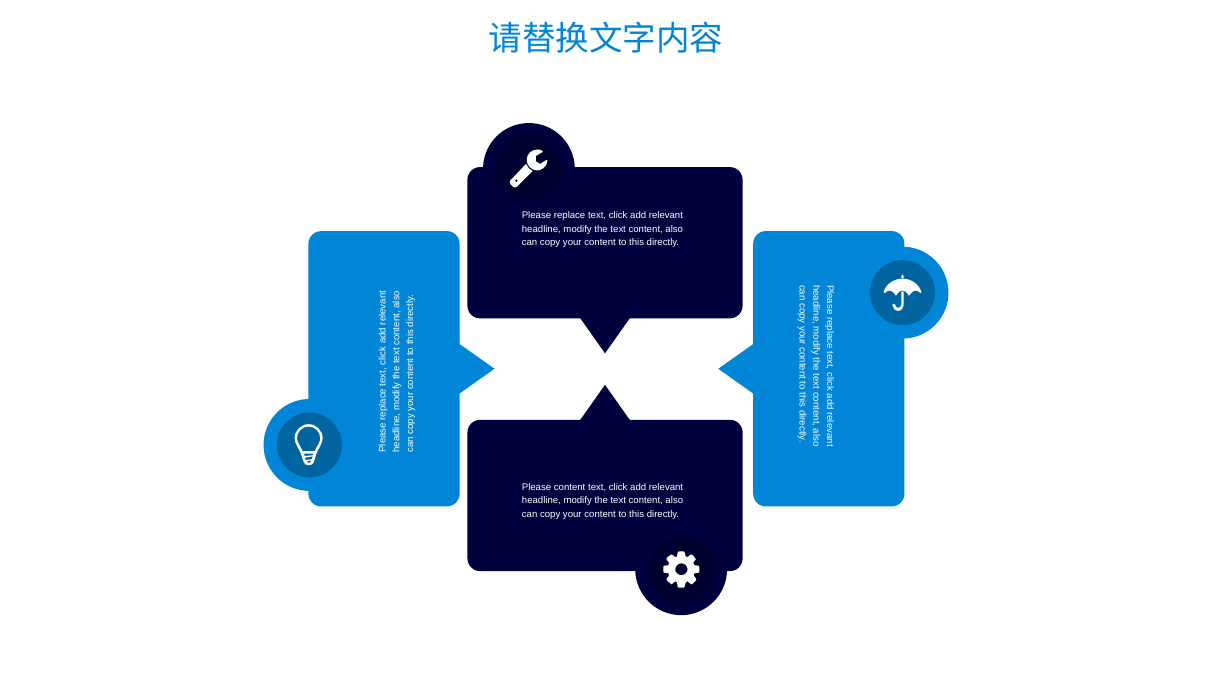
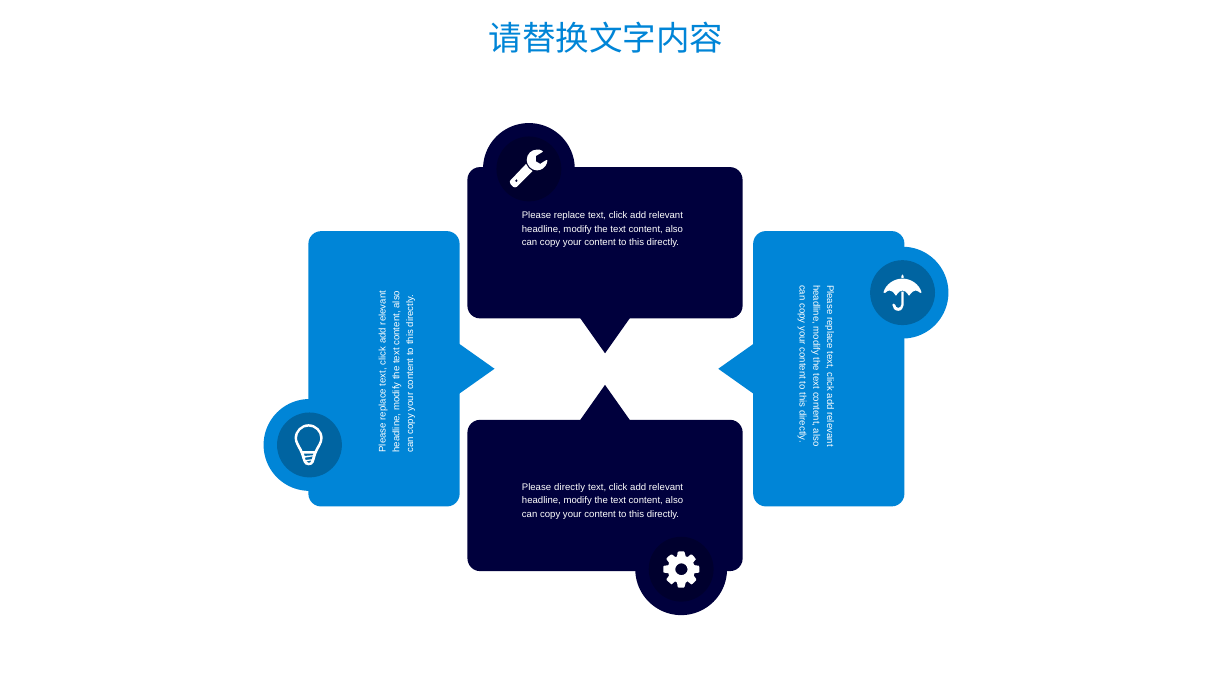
Please content: content -> directly
